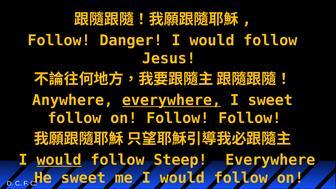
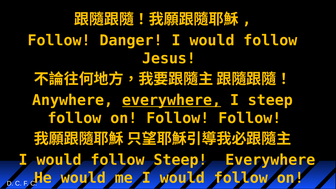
I sweet: sweet -> steep
would at (59, 160) underline: present -> none
sweet at (83, 178): sweet -> would
